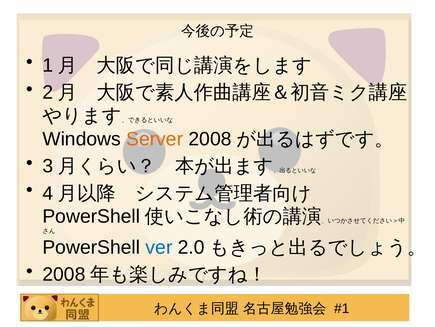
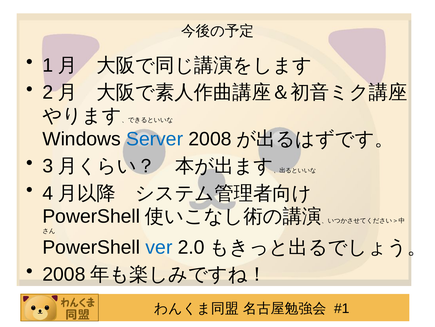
Server colour: orange -> blue
